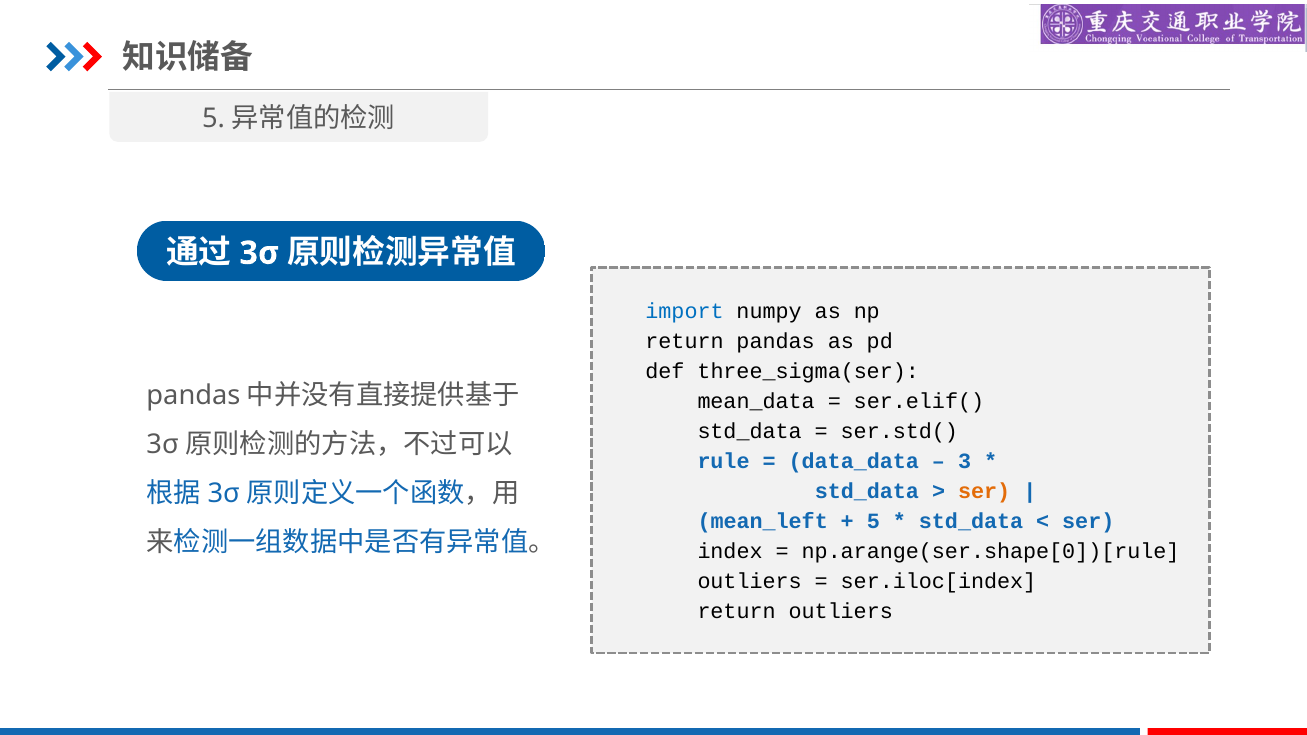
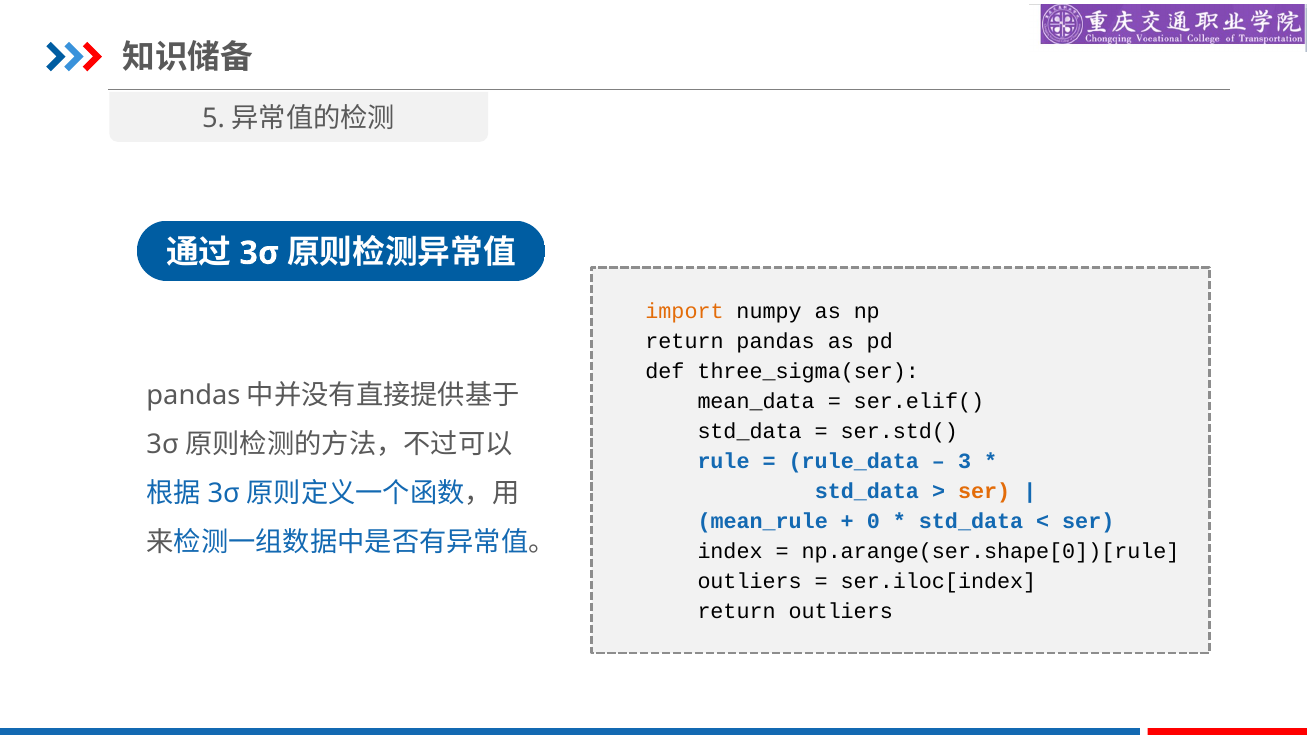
import colour: blue -> orange
data_data: data_data -> rule_data
mean_left: mean_left -> mean_rule
5 at (873, 522): 5 -> 0
